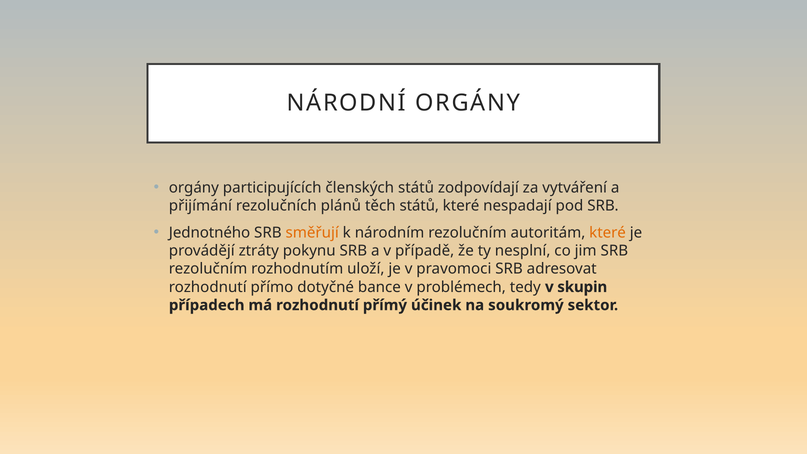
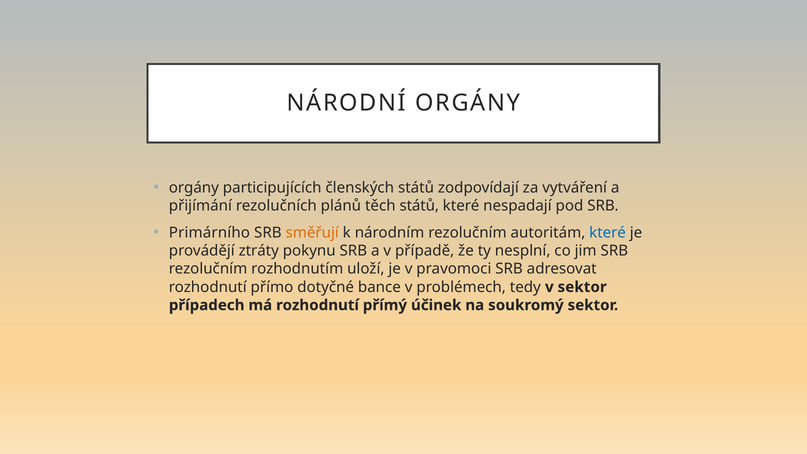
Jednotného: Jednotného -> Primárního
které at (608, 233) colour: orange -> blue
v skupin: skupin -> sektor
